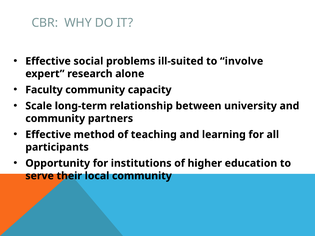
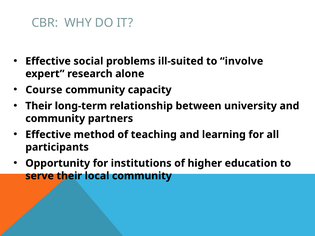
Faculty: Faculty -> Course
Scale at (39, 106): Scale -> Their
